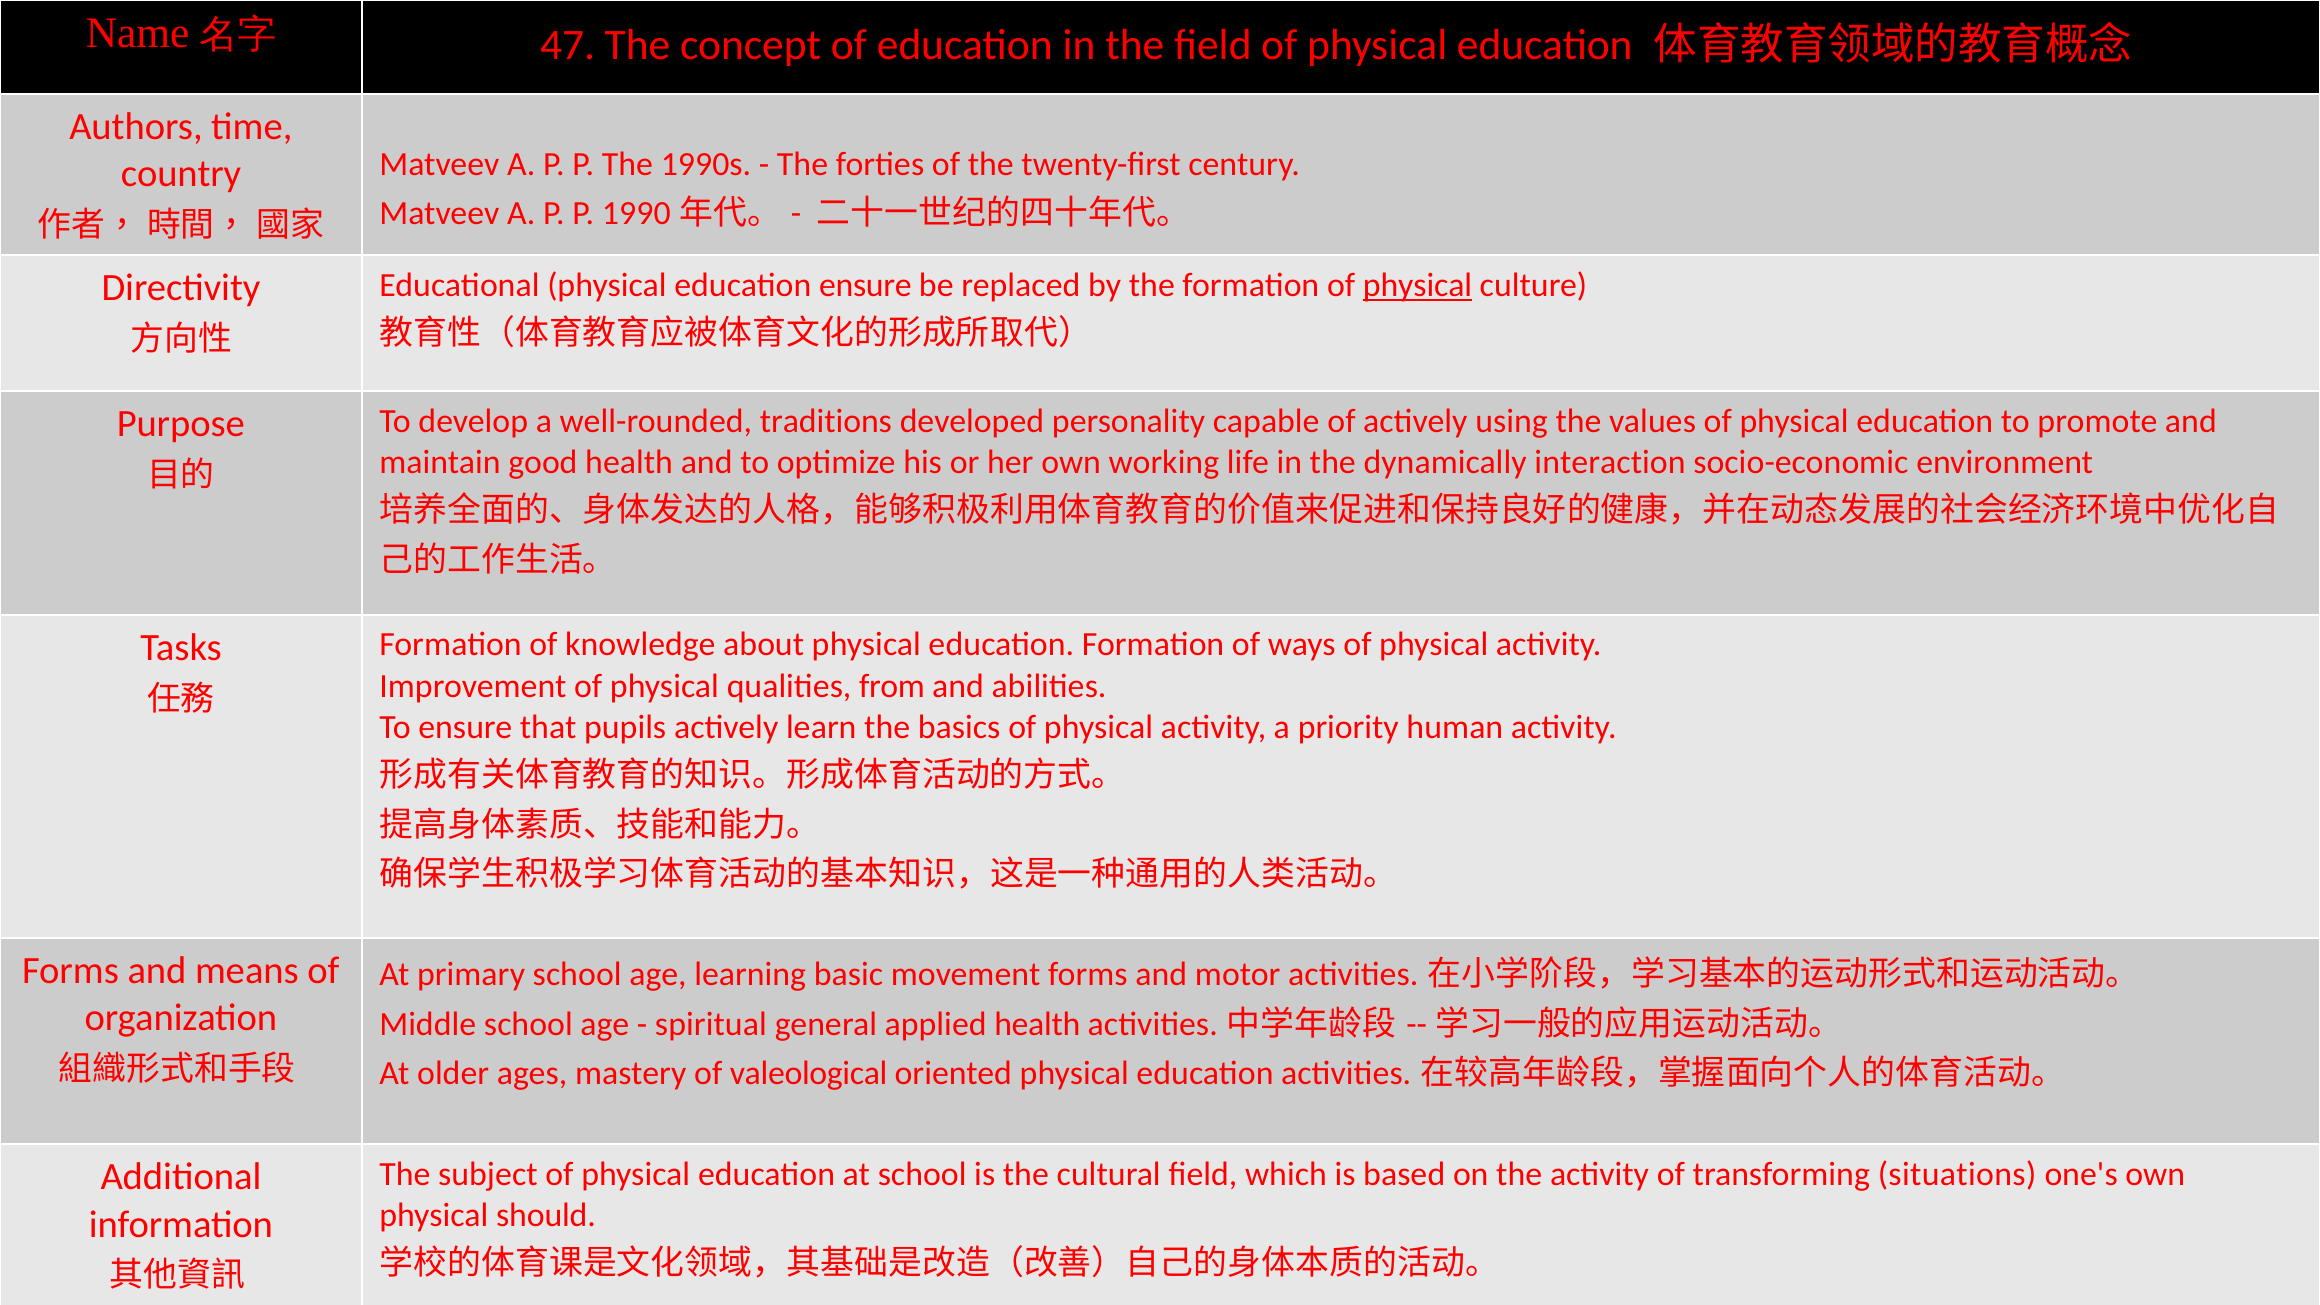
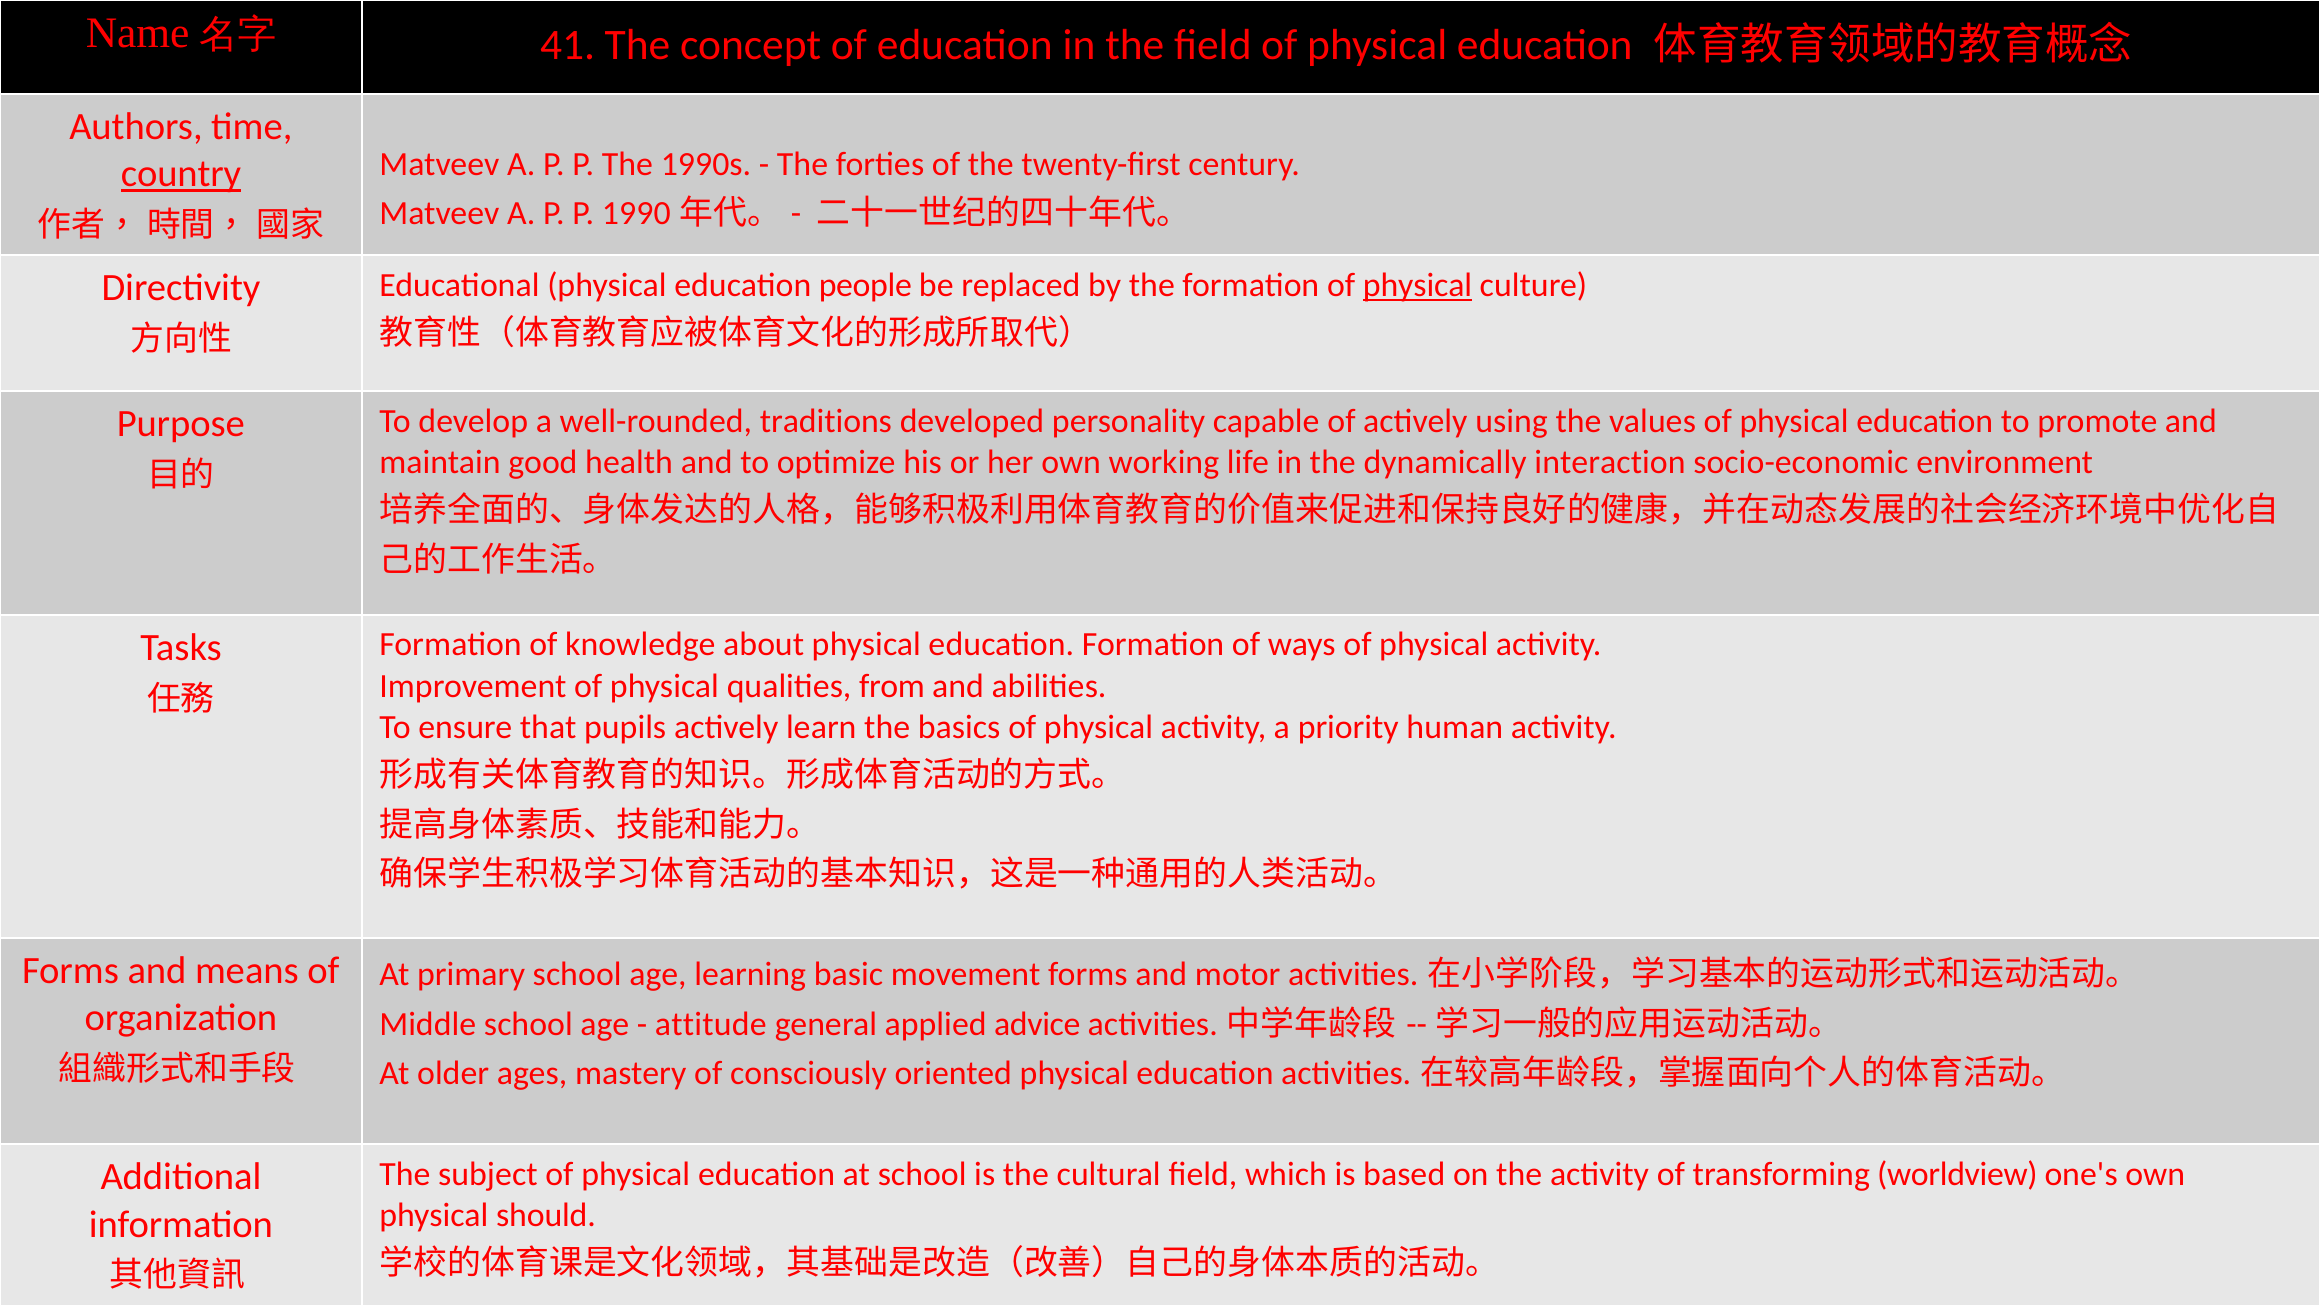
47: 47 -> 41
country underline: none -> present
education ensure: ensure -> people
spiritual: spiritual -> attitude
applied health: health -> advice
valeological: valeological -> consciously
situations: situations -> worldview
